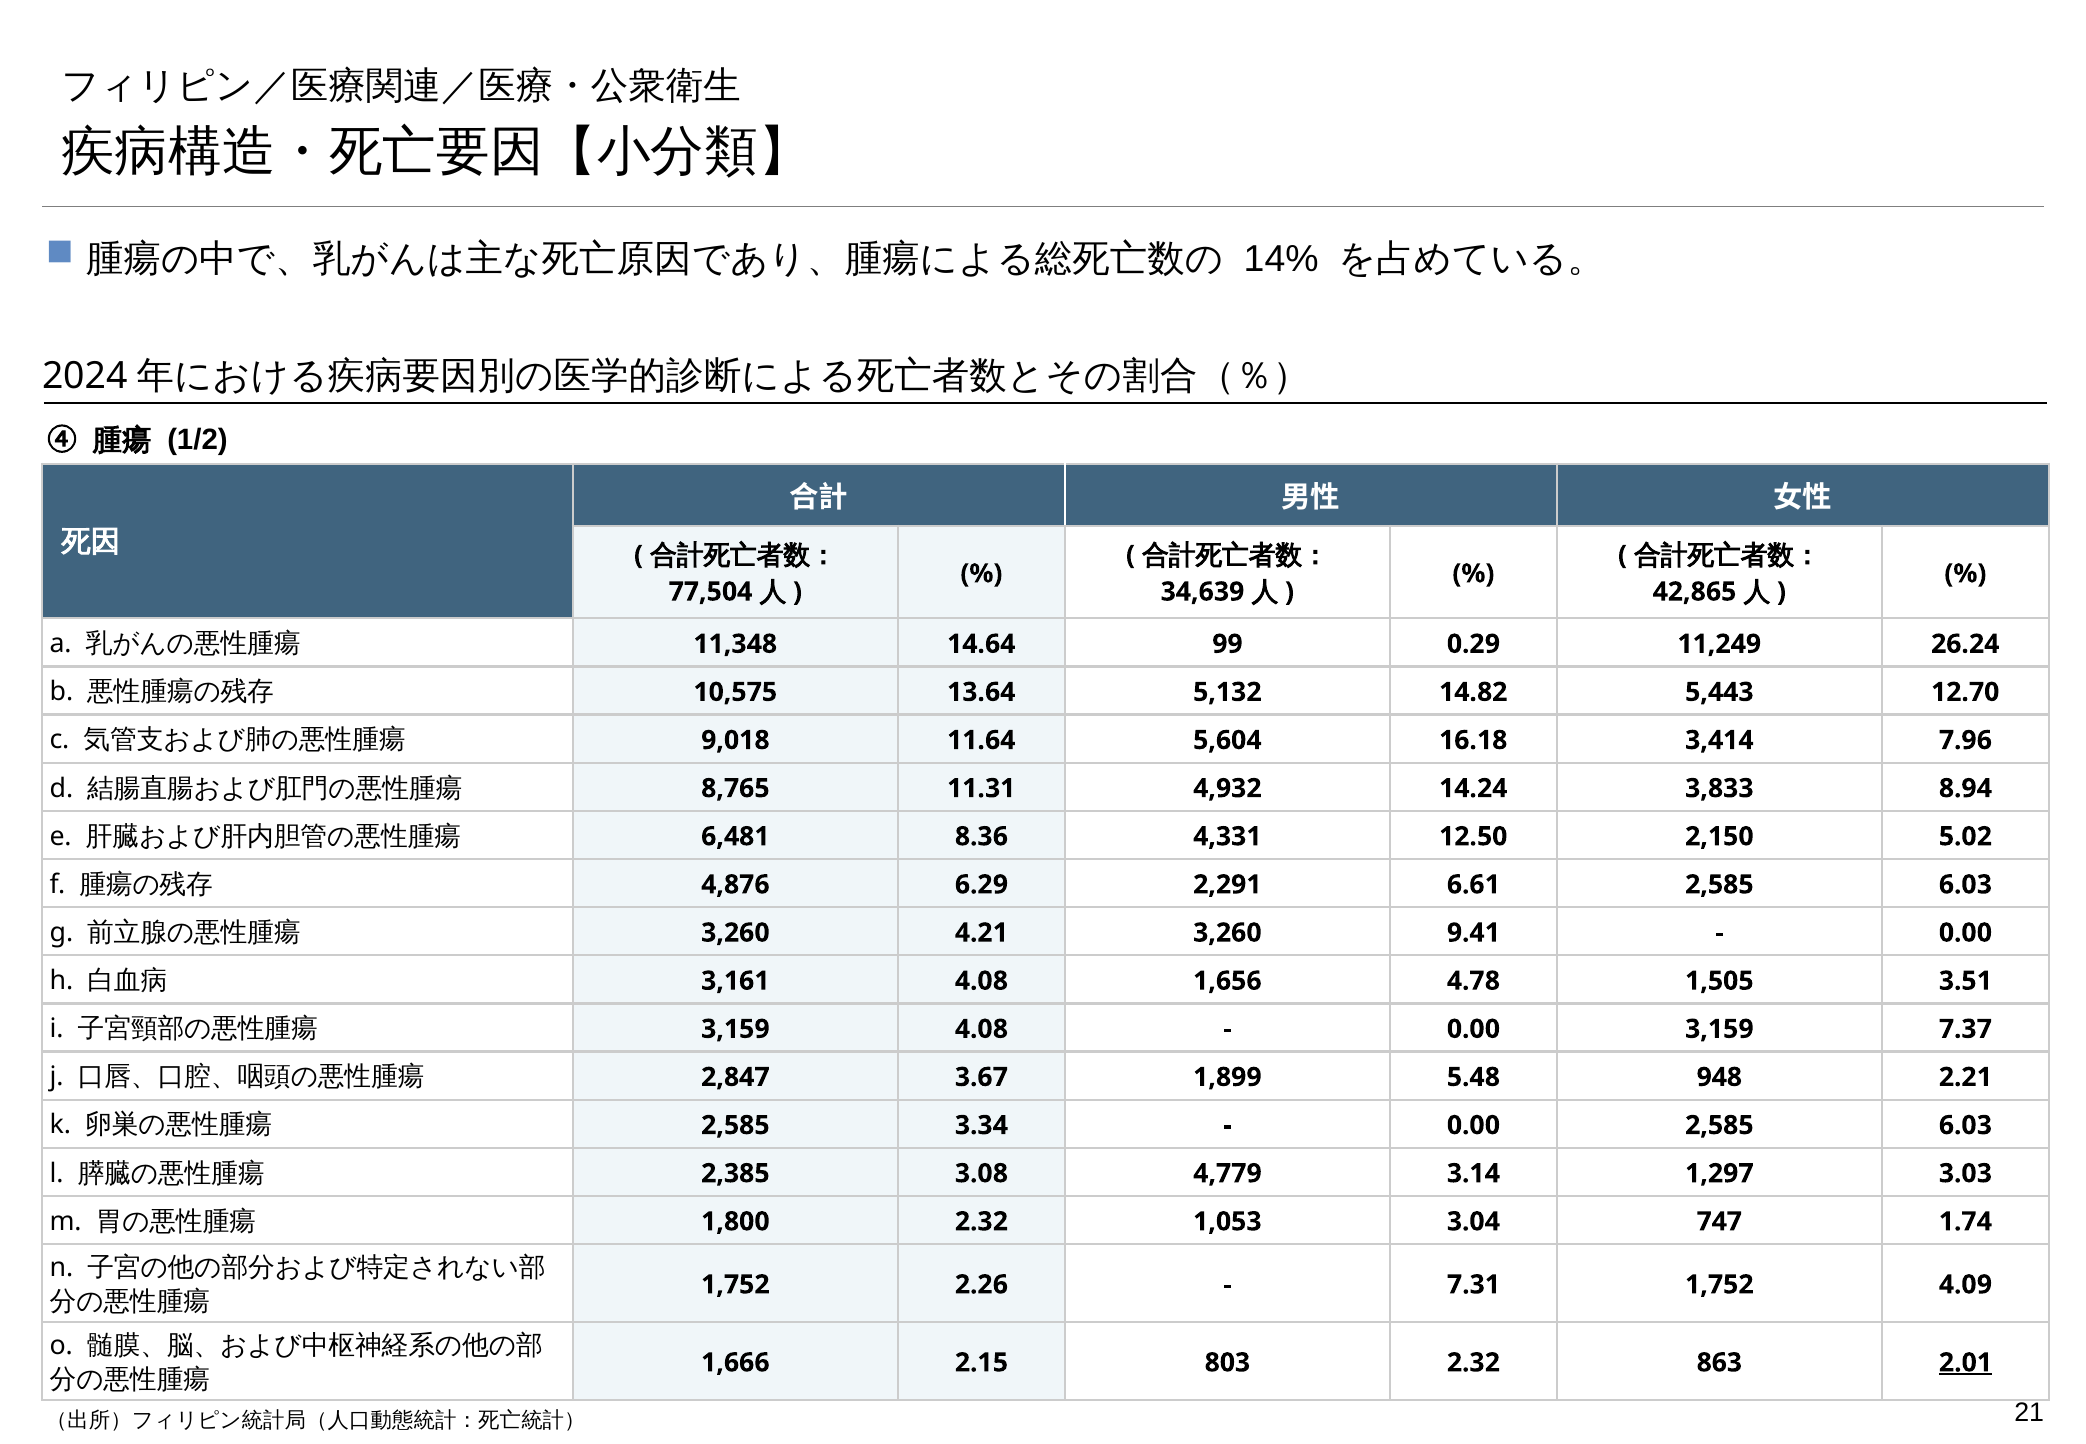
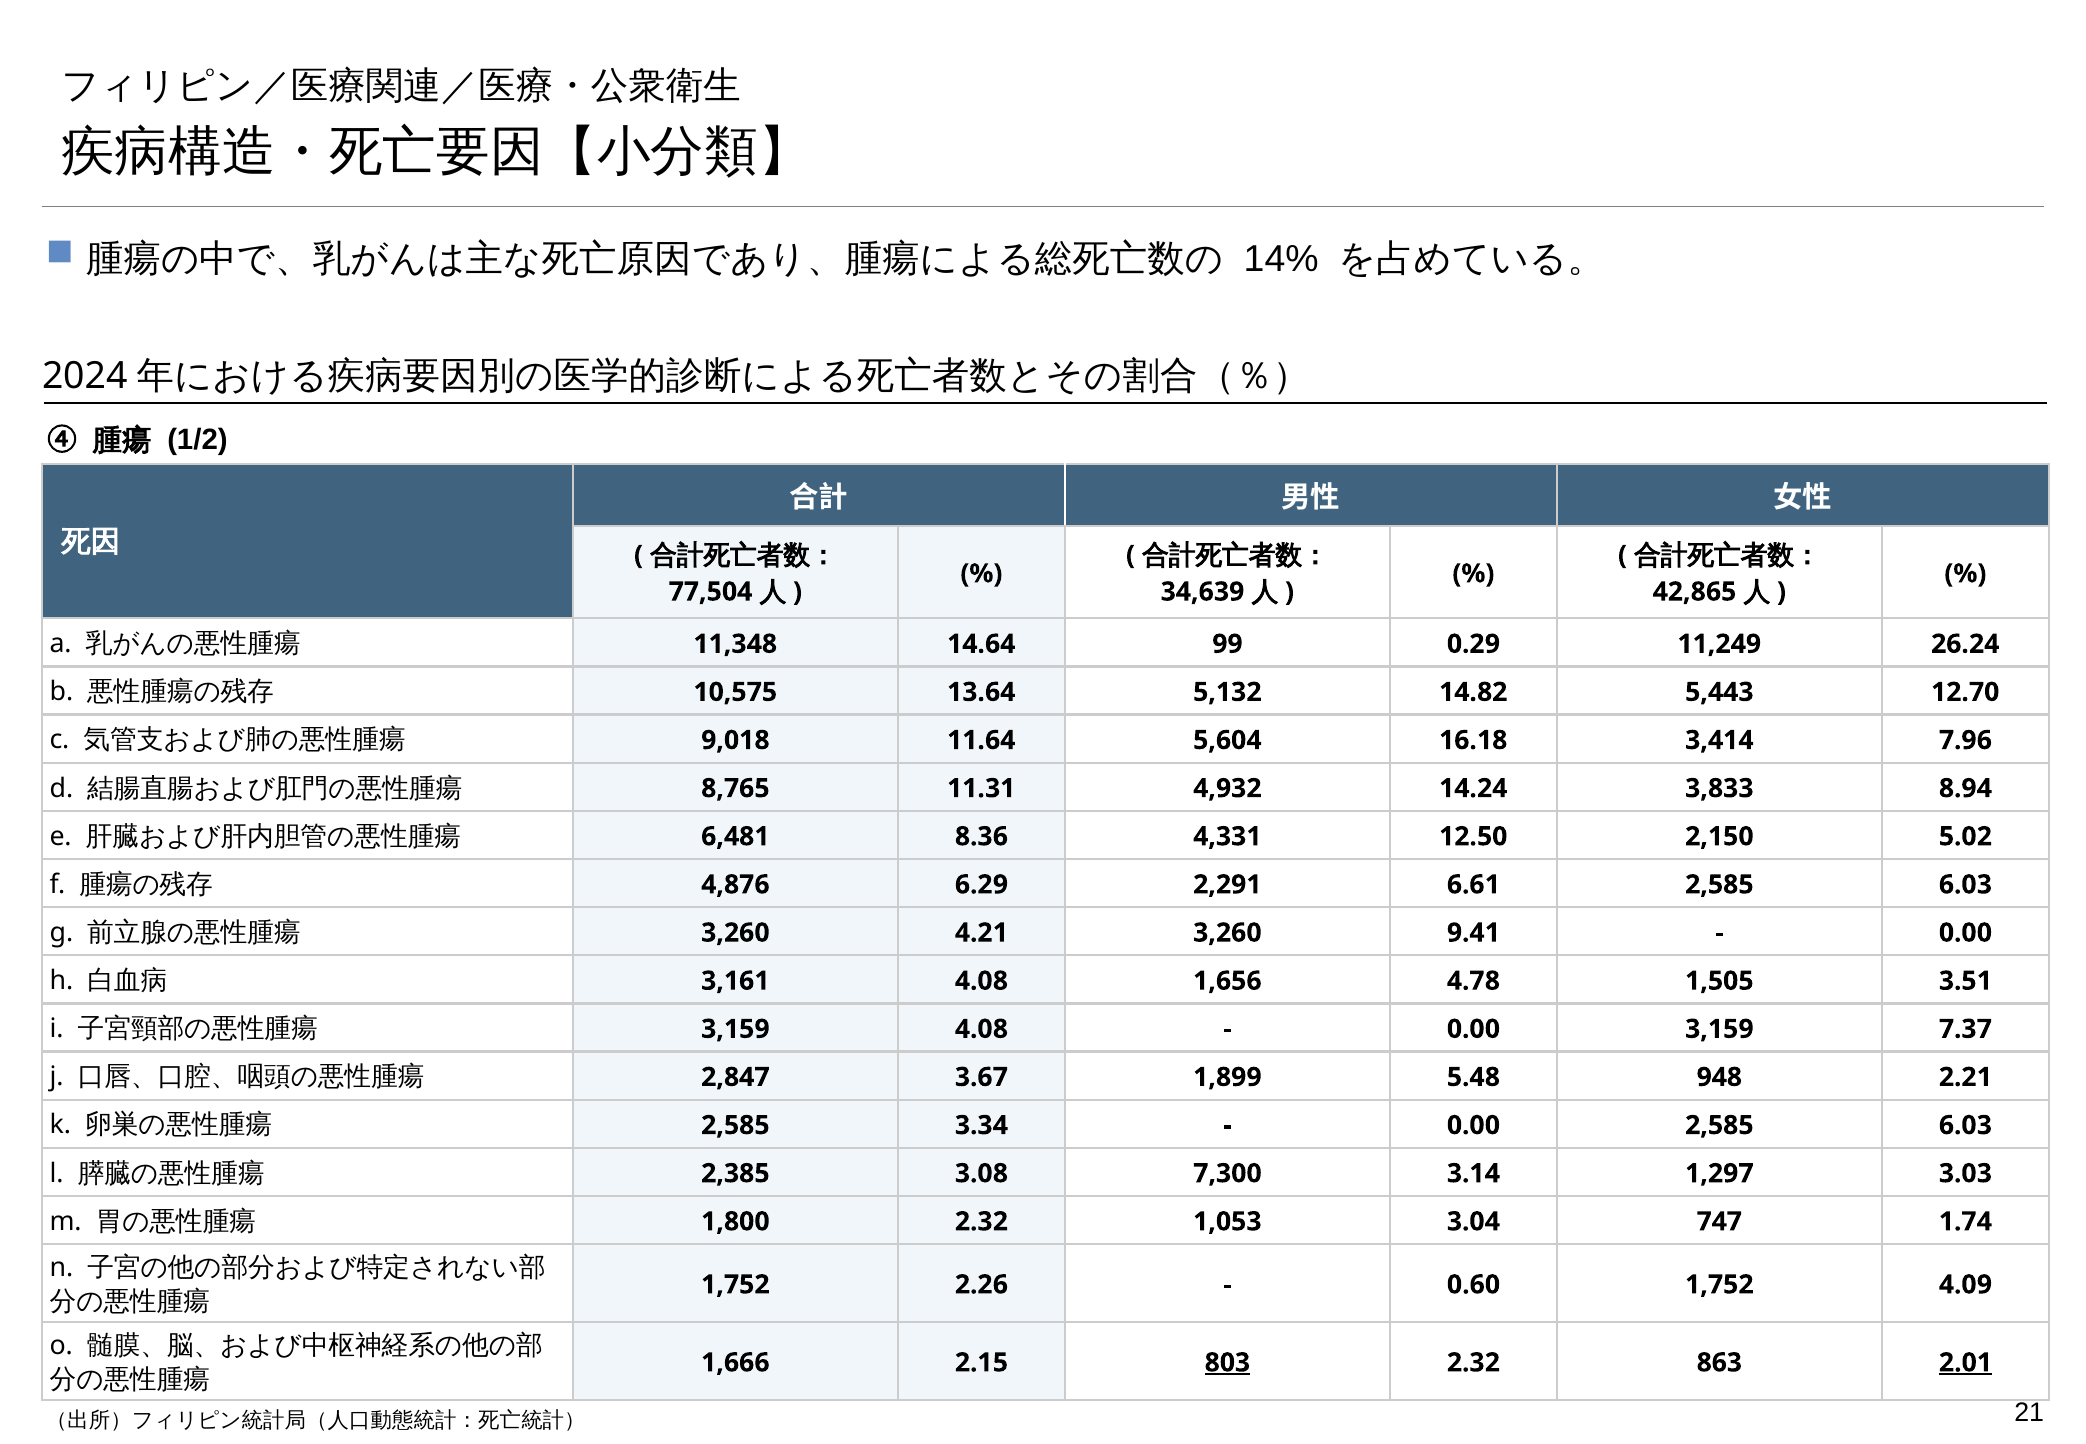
4,779: 4,779 -> 7,300
7.31: 7.31 -> 0.60
803 underline: none -> present
